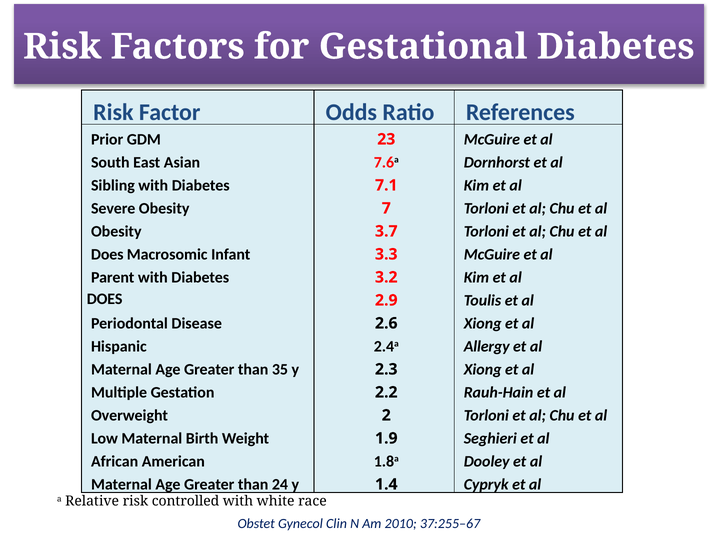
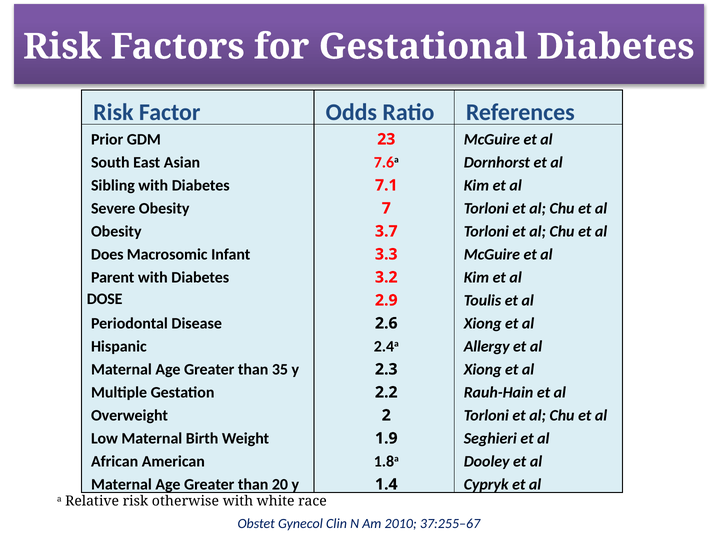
DOES at (105, 299): DOES -> DOSE
24: 24 -> 20
controlled: controlled -> otherwise
